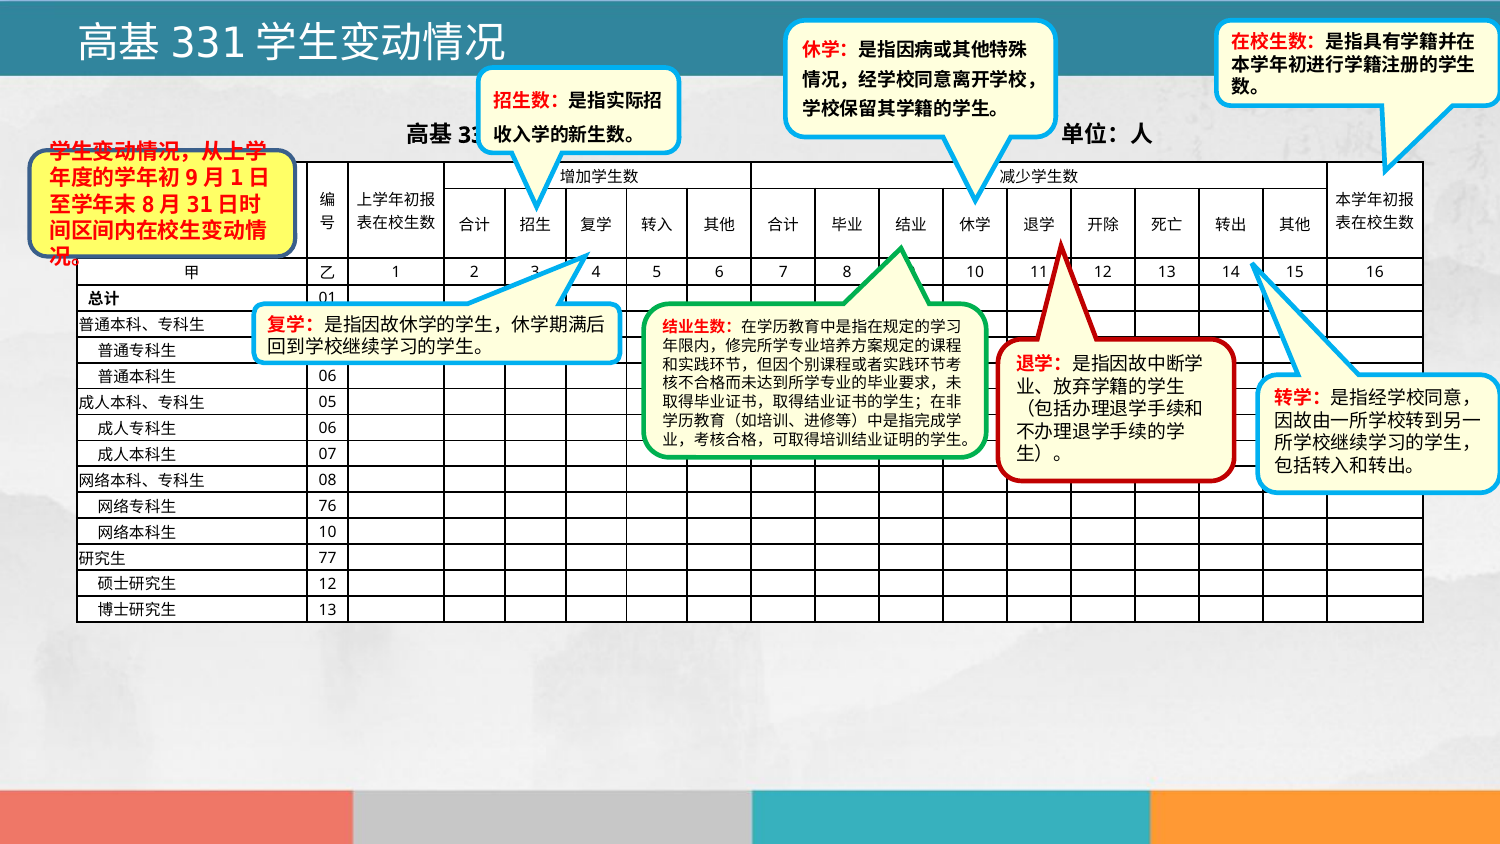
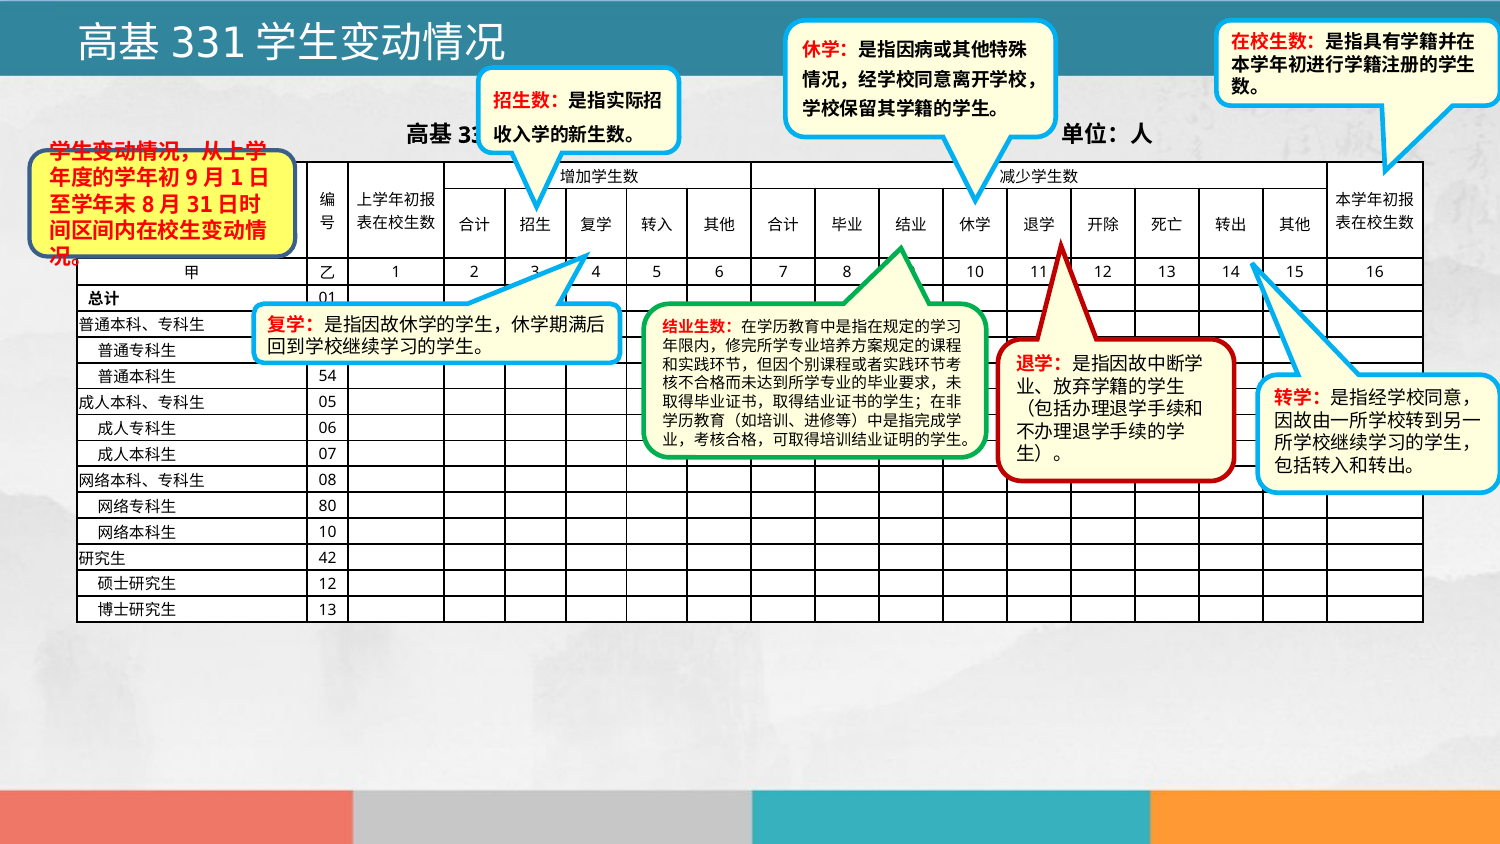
06 at (327, 376): 06 -> 54
76: 76 -> 80
77: 77 -> 42
